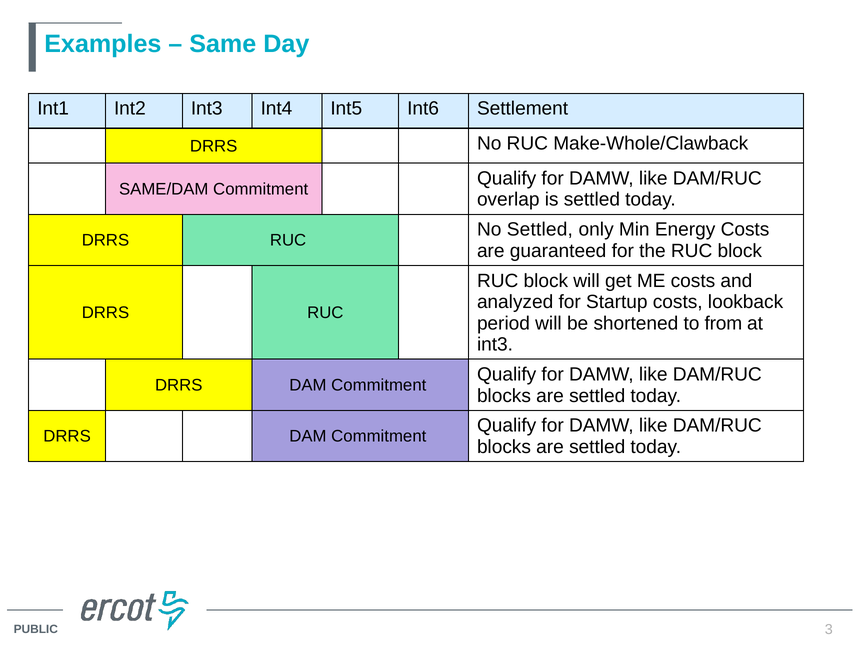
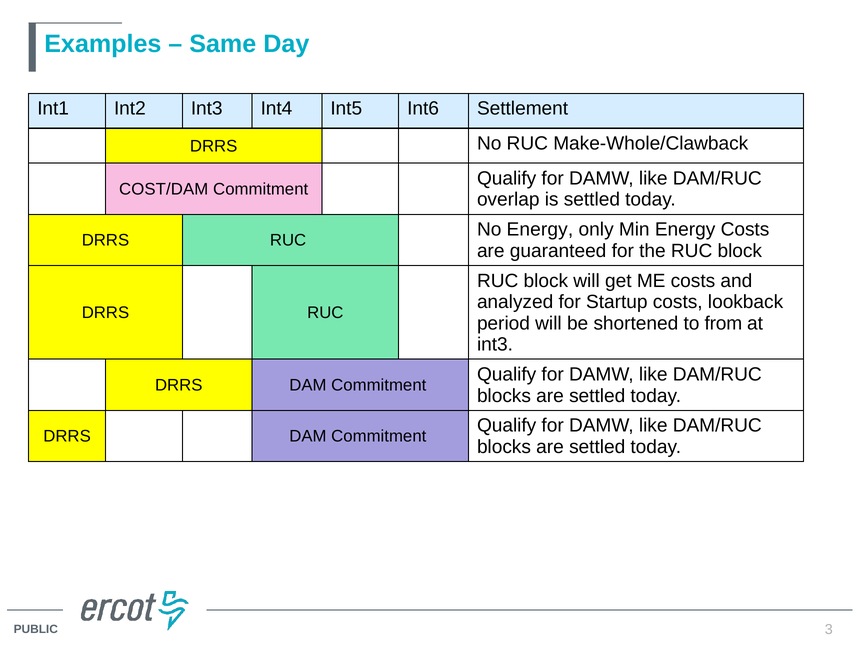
SAME/DAM: SAME/DAM -> COST/DAM
No Settled: Settled -> Energy
